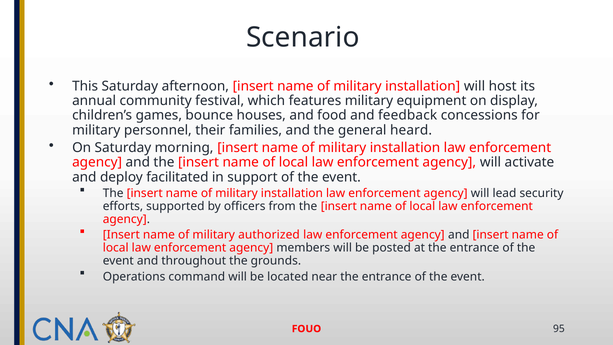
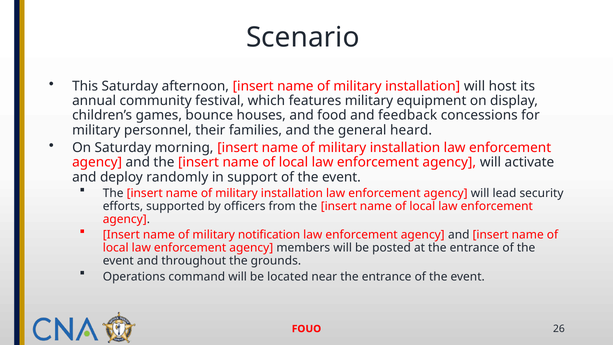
facilitated: facilitated -> randomly
authorized: authorized -> notification
95: 95 -> 26
